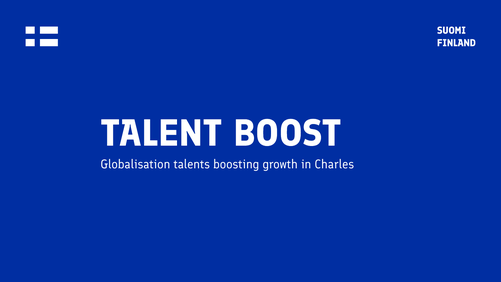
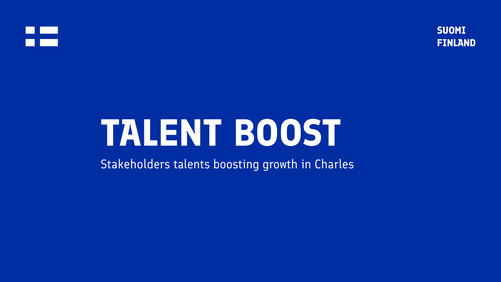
Globalisation: Globalisation -> Stakeholders
